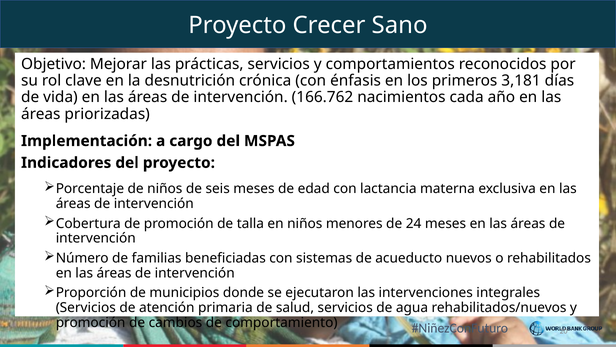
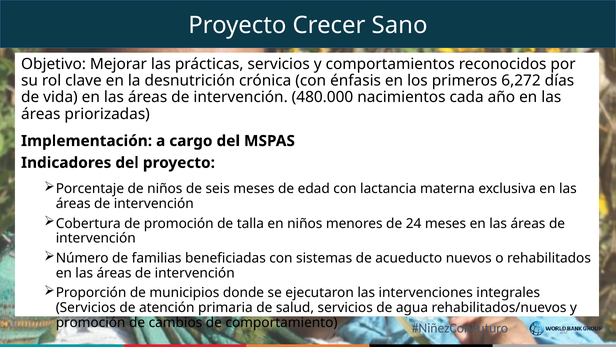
3,181: 3,181 -> 6,272
166.762: 166.762 -> 480.000
